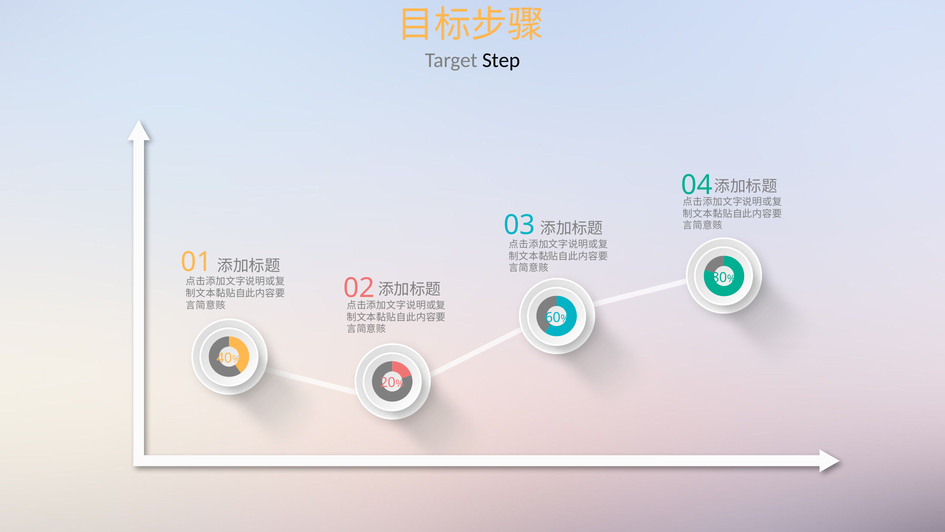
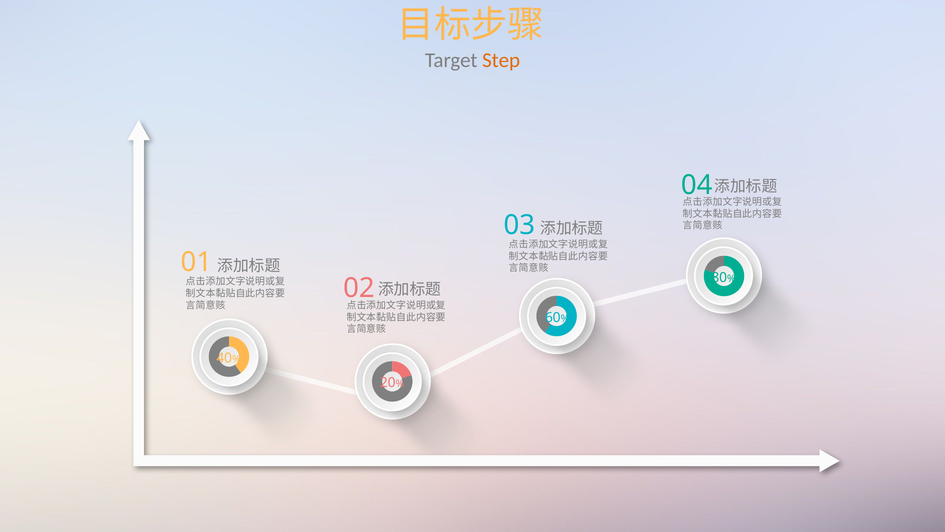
Step colour: black -> orange
